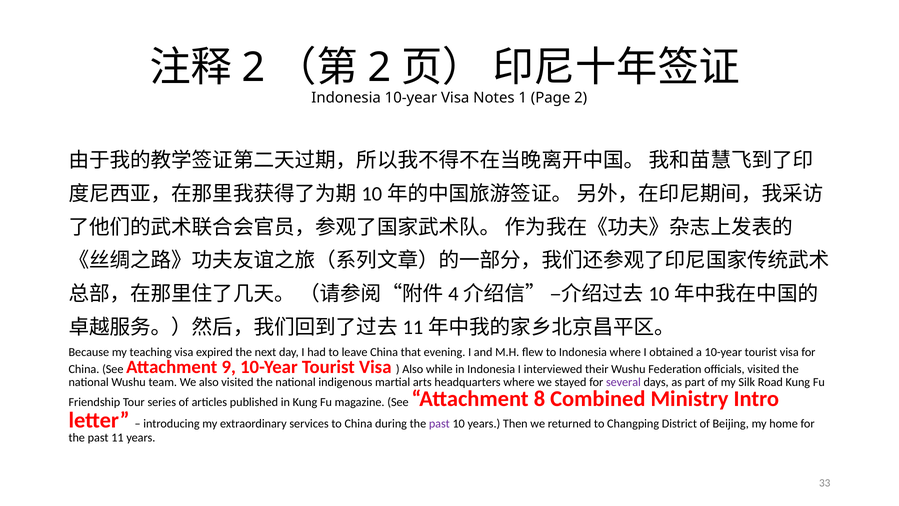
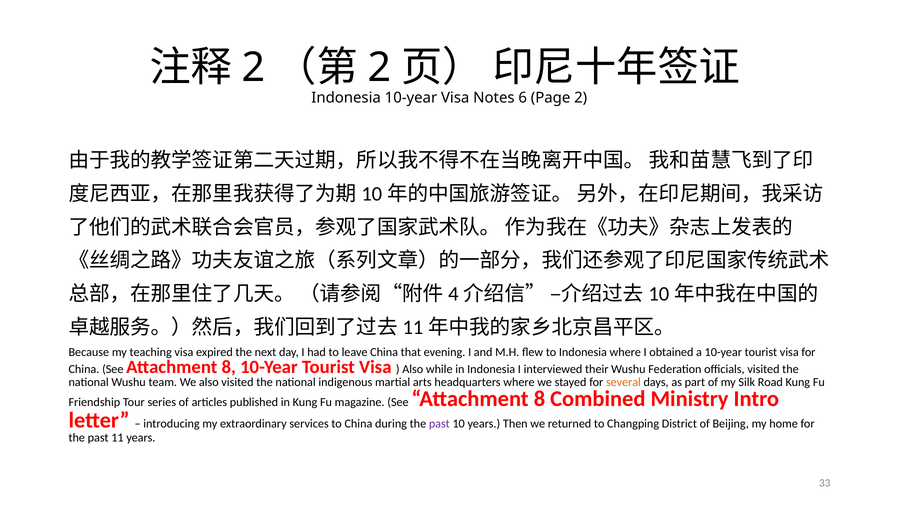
1: 1 -> 6
China See Attachment 9: 9 -> 8
several colour: purple -> orange
